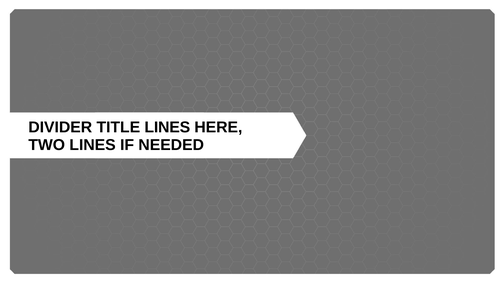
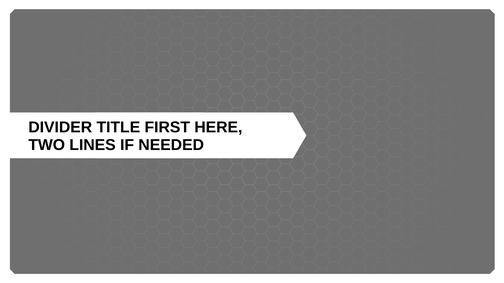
TITLE LINES: LINES -> FIRST
